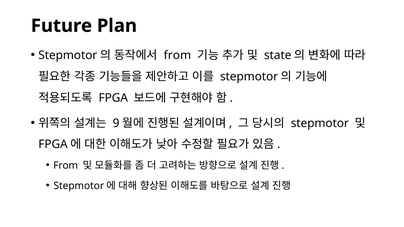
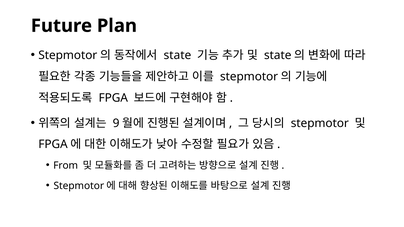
from at (177, 55): from -> state
